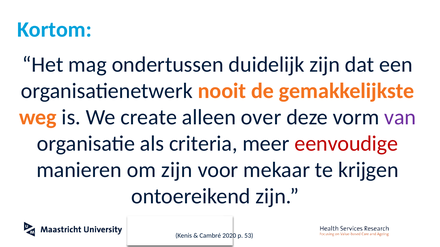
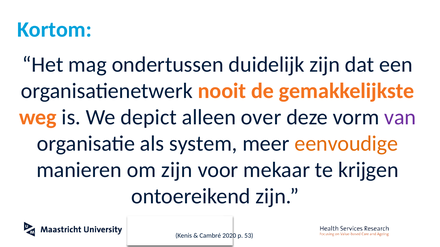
create: create -> depict
criteria: criteria -> system
eenvoudige colour: red -> orange
